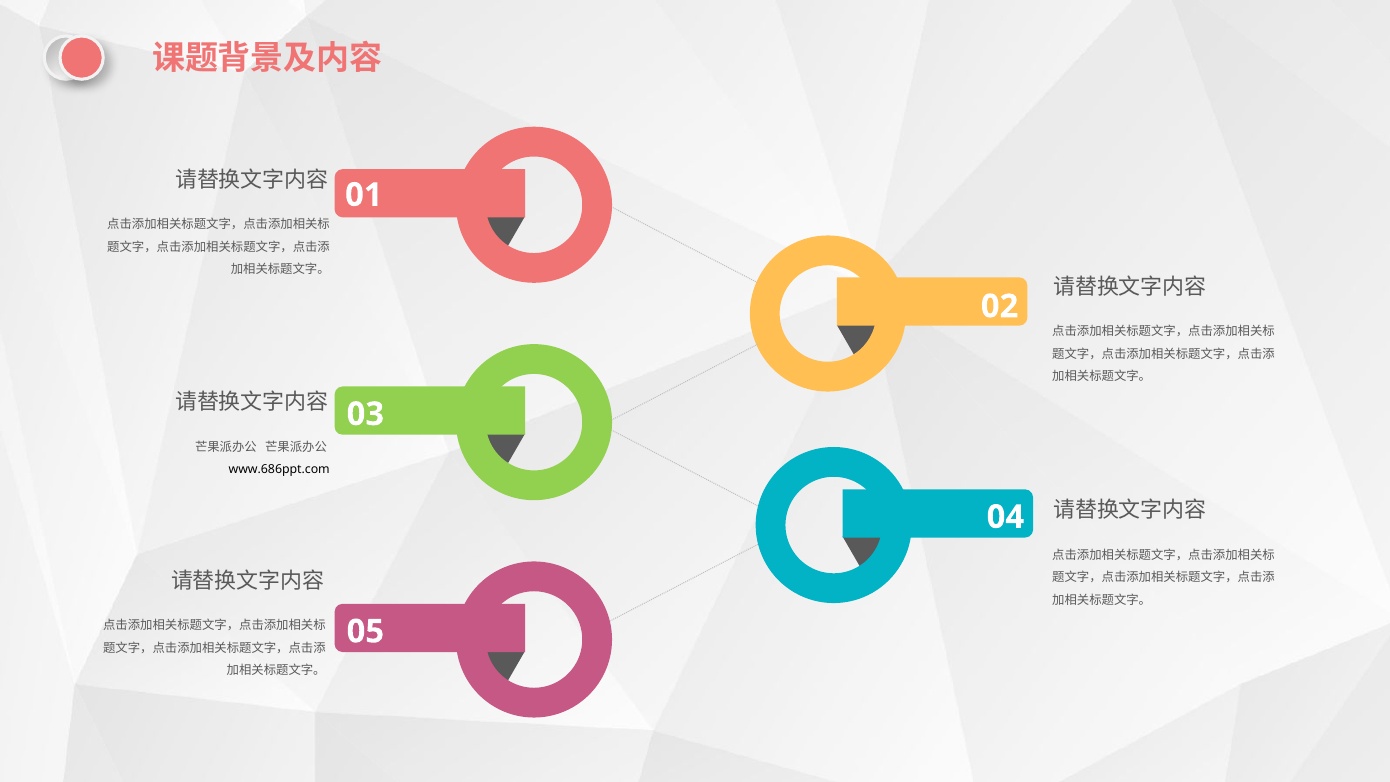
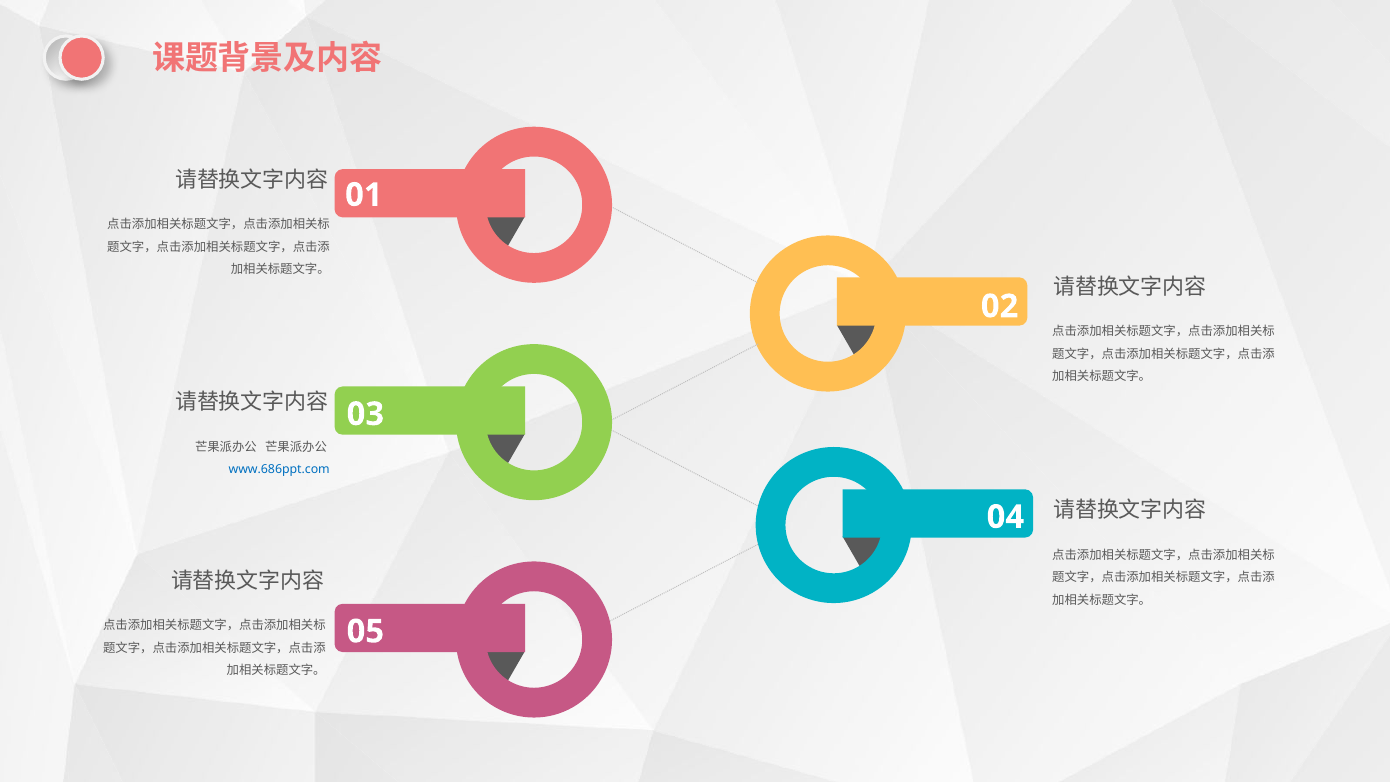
www.686ppt.com colour: black -> blue
